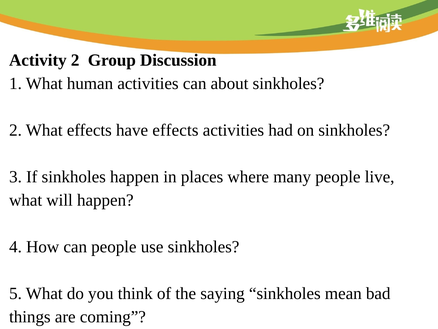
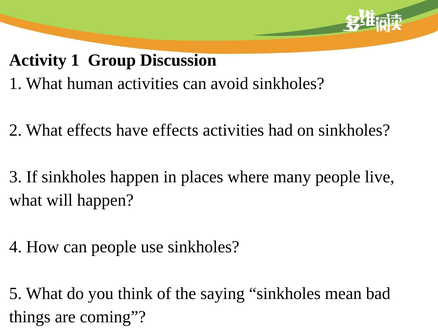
Activity 2: 2 -> 1
about: about -> avoid
